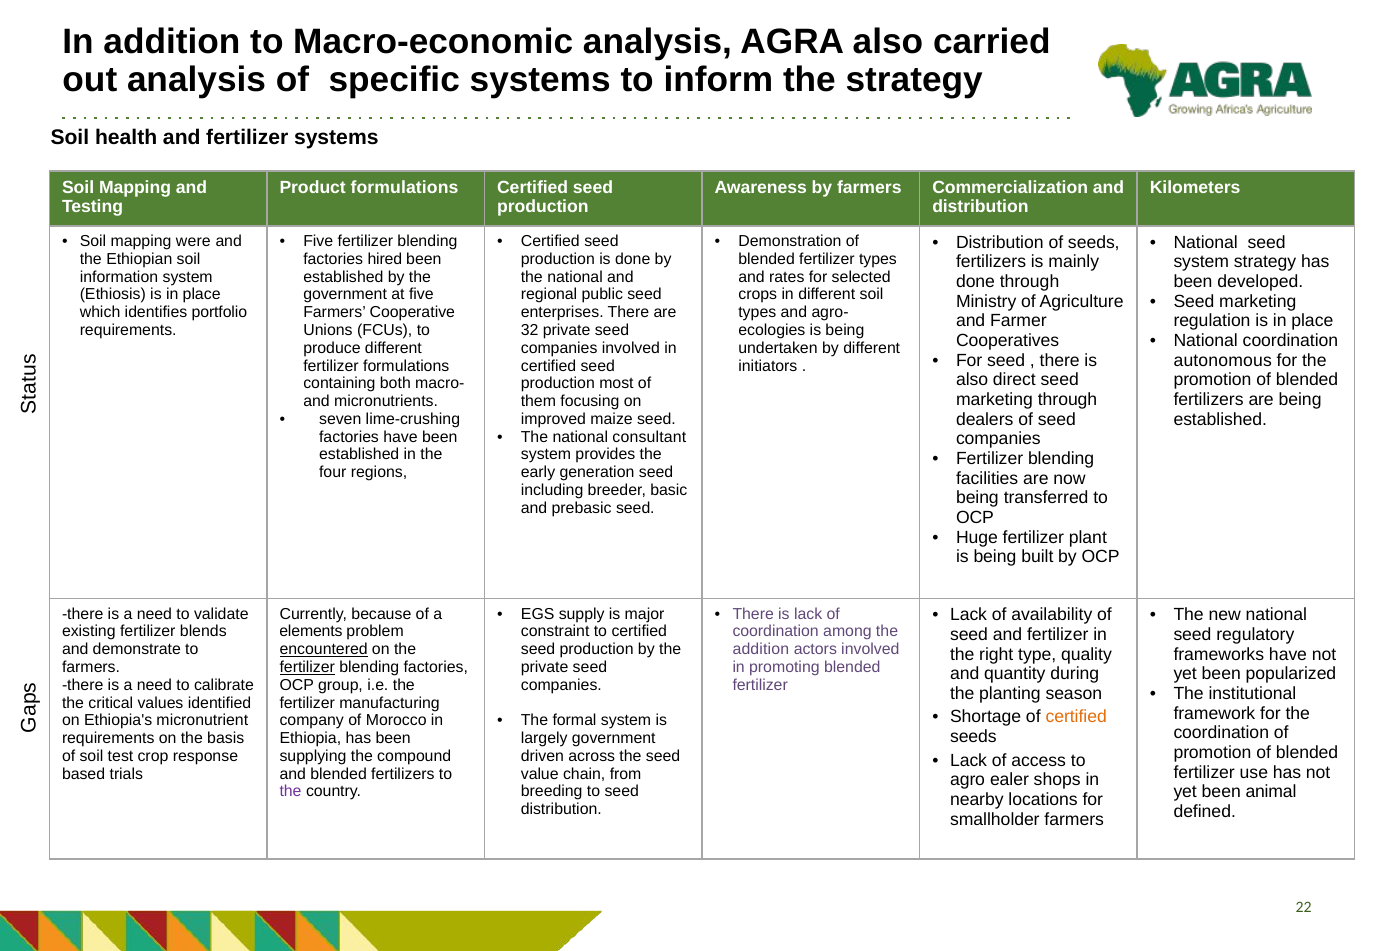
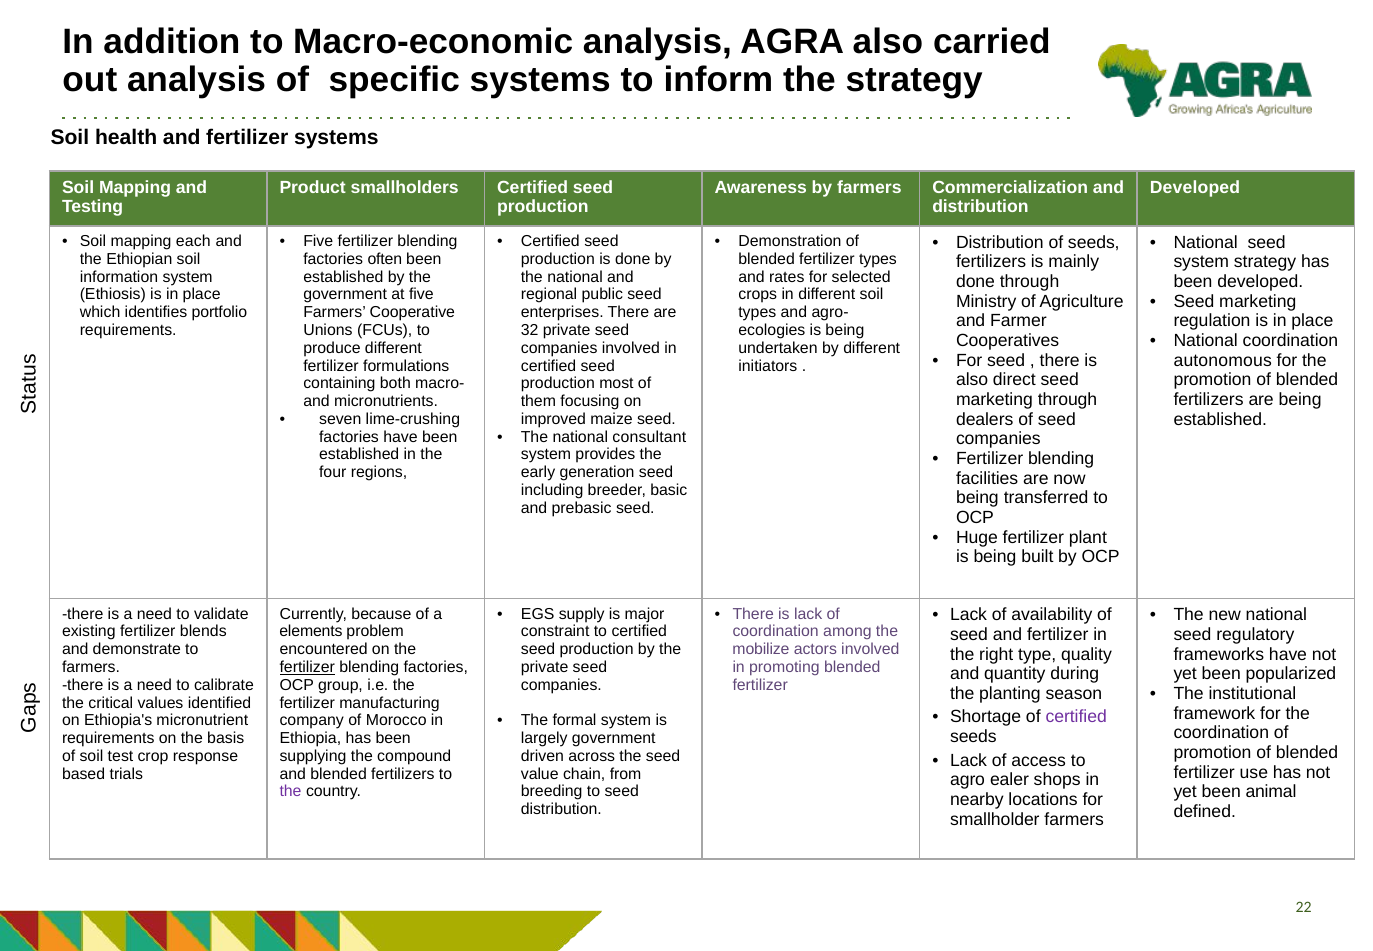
Product formulations: formulations -> smallholders
Kilometers at (1195, 187): Kilometers -> Developed
were: were -> each
hired: hired -> often
encountered underline: present -> none
addition at (761, 649): addition -> mobilize
certified at (1076, 717) colour: orange -> purple
